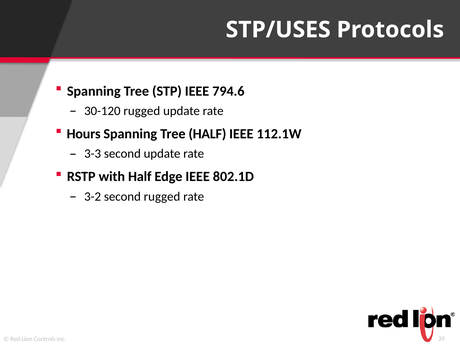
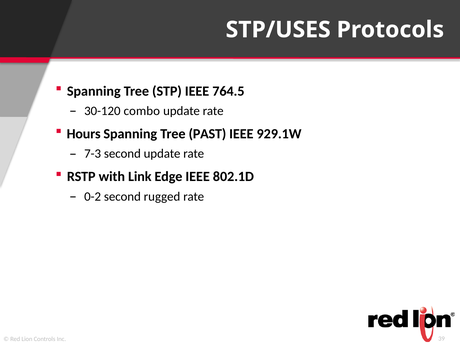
794.6: 794.6 -> 764.5
30-120 rugged: rugged -> combo
Tree HALF: HALF -> PAST
112.1W: 112.1W -> 929.1W
3-3: 3-3 -> 7-3
with Half: Half -> Link
3-2: 3-2 -> 0-2
